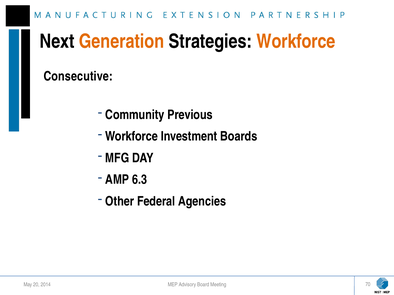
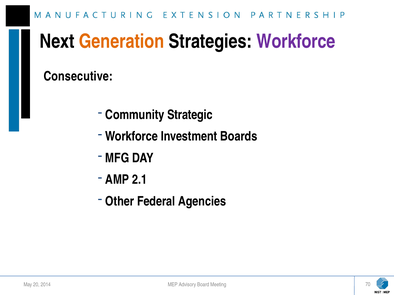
Workforce at (296, 41) colour: orange -> purple
Previous: Previous -> Strategic
6.3: 6.3 -> 2.1
